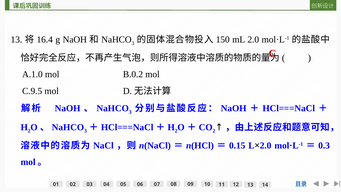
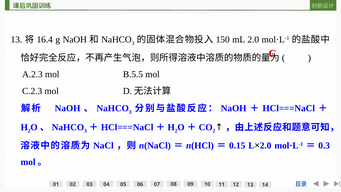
A.1.0: A.1.0 -> A.2.3
B.0.2: B.0.2 -> B.5.5
C.9.5: C.9.5 -> C.2.3
